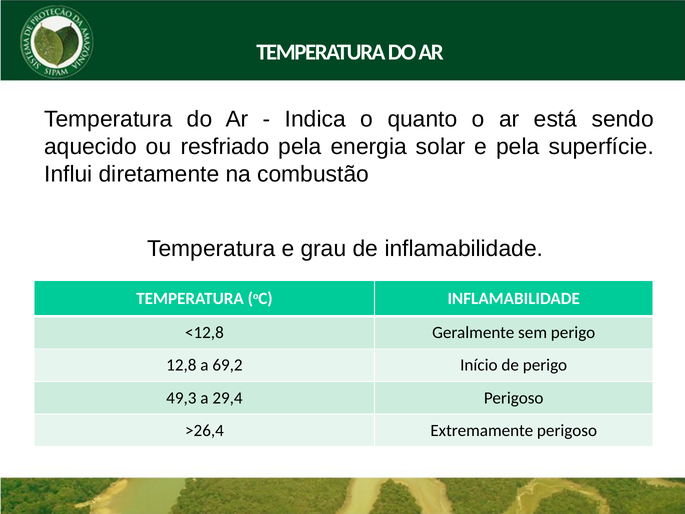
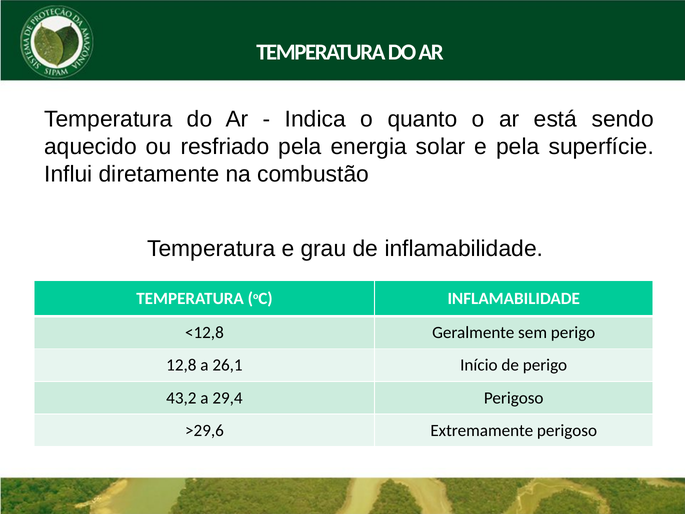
69,2: 69,2 -> 26,1
49,3: 49,3 -> 43,2
>26,4: >26,4 -> >29,6
